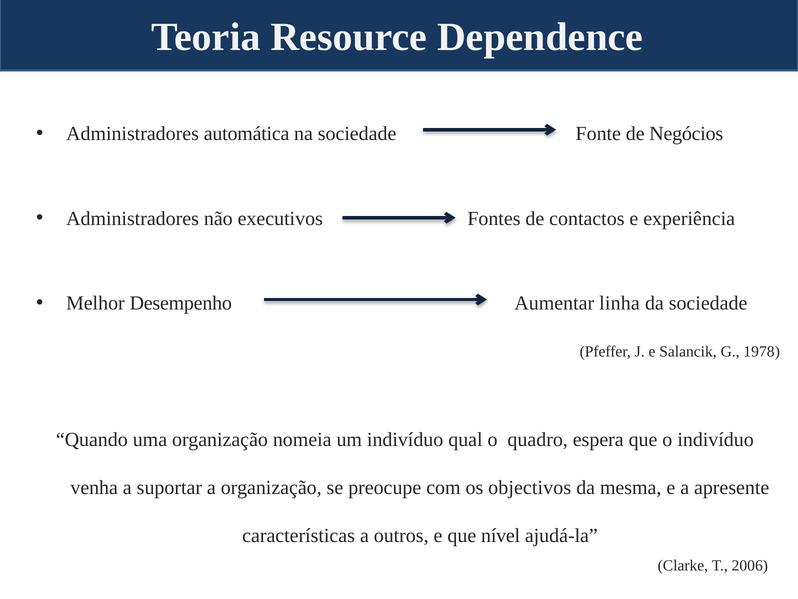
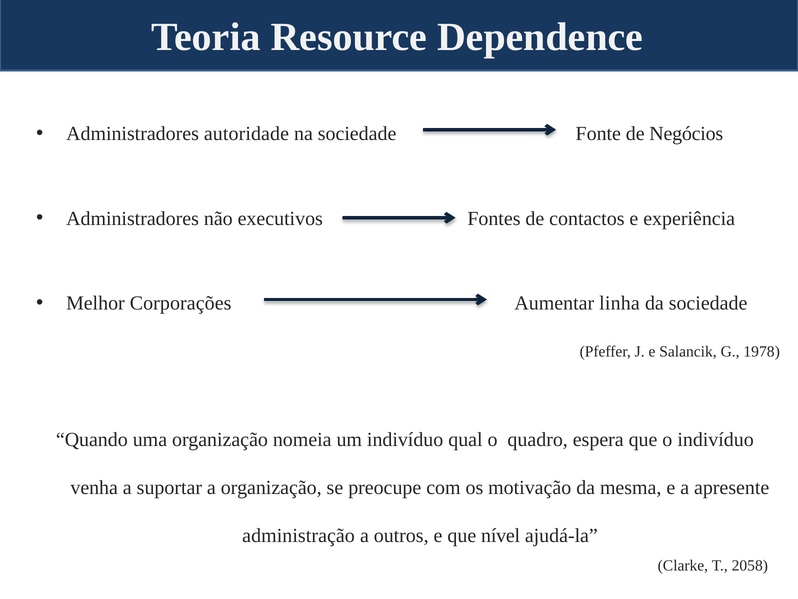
automática: automática -> autoridade
Desempenho: Desempenho -> Corporações
objectivos: objectivos -> motivação
características: características -> administração
2006: 2006 -> 2058
